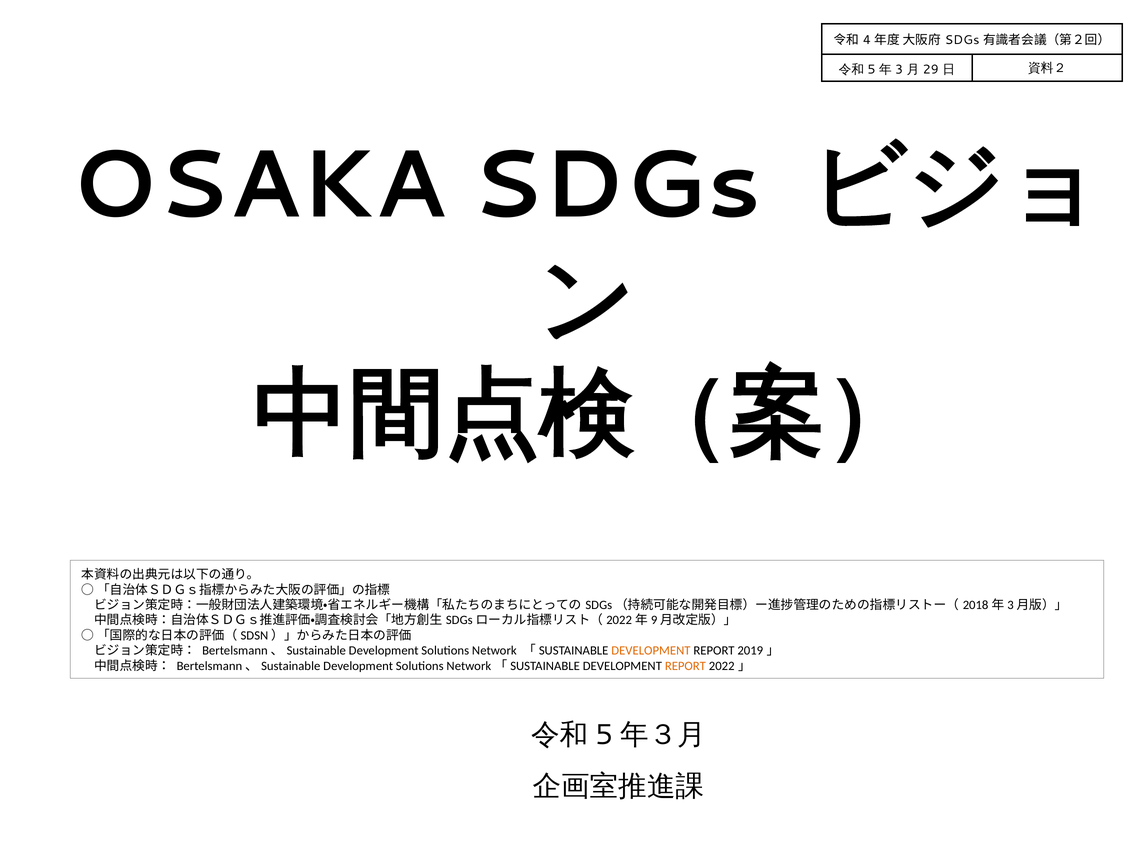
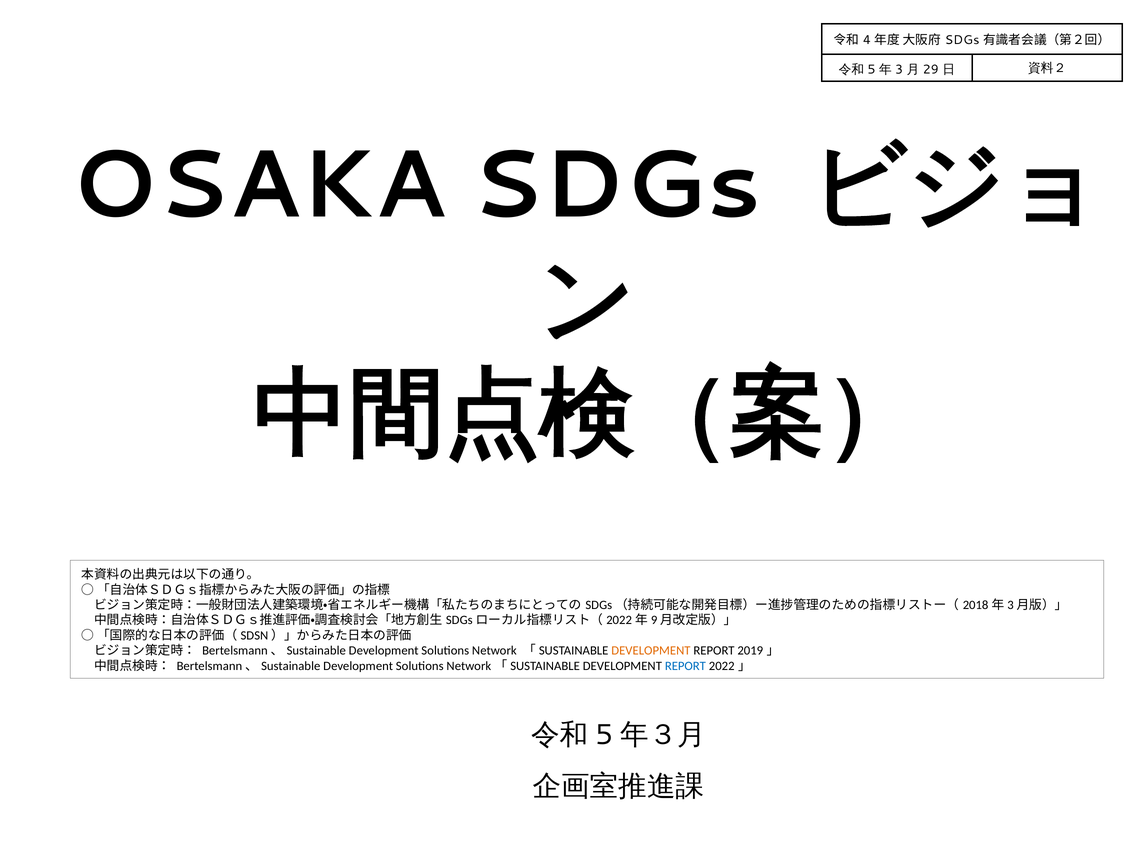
REPORT at (685, 666) colour: orange -> blue
